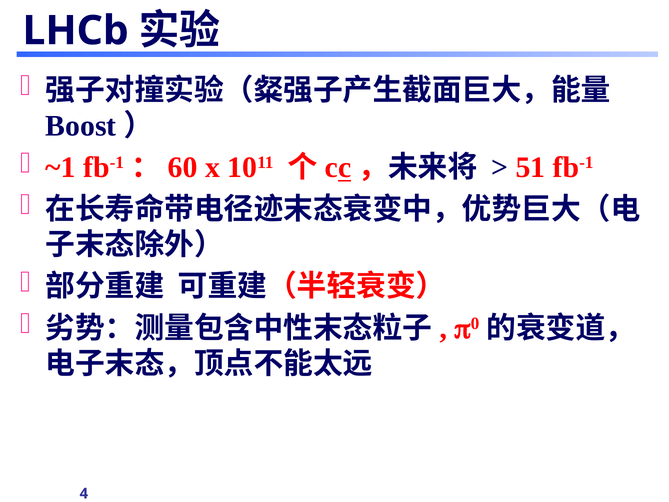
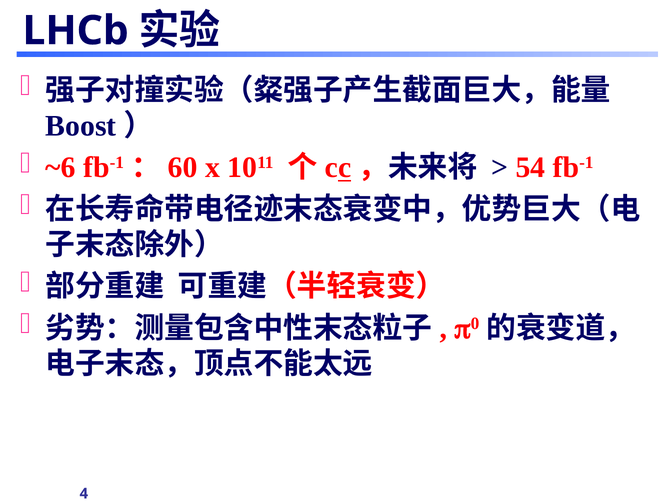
~1: ~1 -> ~6
51: 51 -> 54
